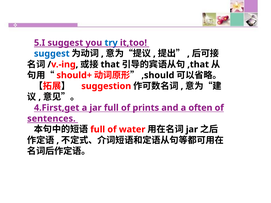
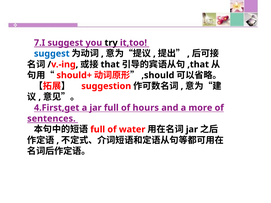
5.I: 5.I -> 7.I
try colour: blue -> black
prints: prints -> hours
often: often -> more
